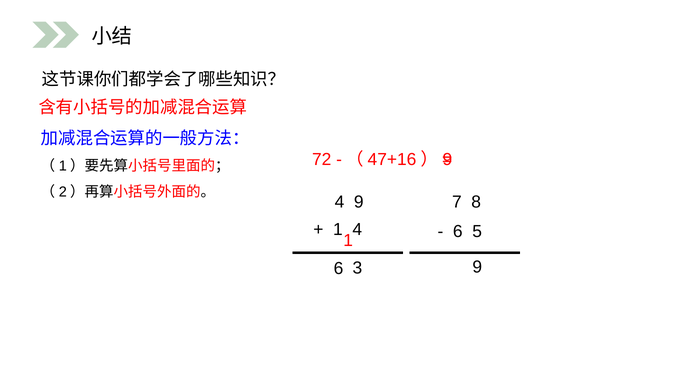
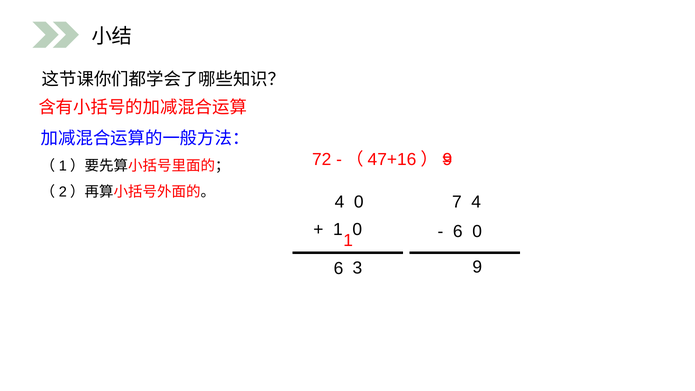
4 9: 9 -> 0
7 8: 8 -> 4
1 4: 4 -> 0
6 5: 5 -> 0
